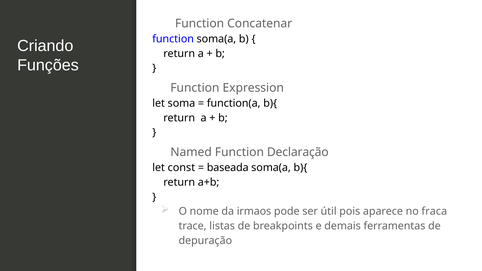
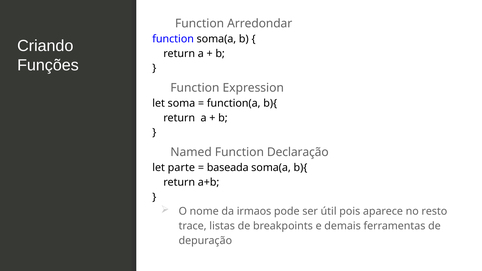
Concatenar: Concatenar -> Arredondar
const: const -> parte
fraca: fraca -> resto
